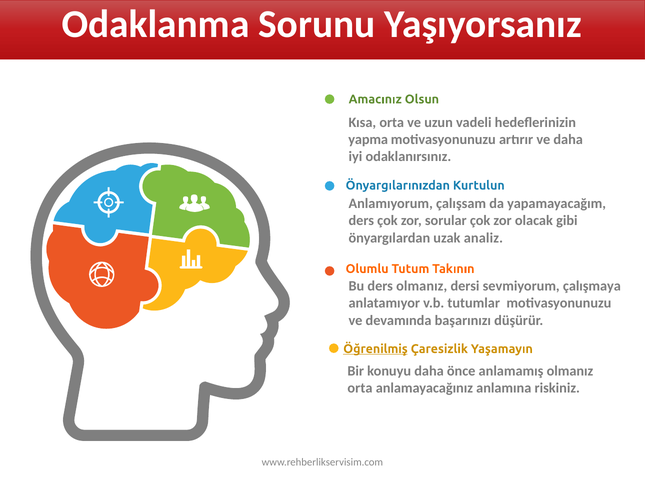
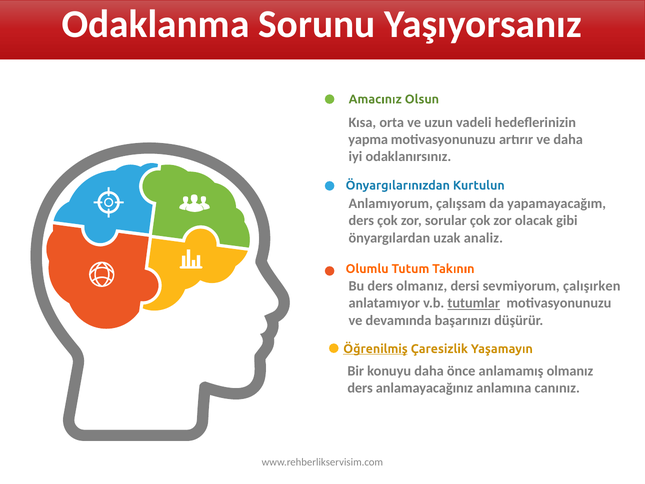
çalışmaya: çalışmaya -> çalışırken
tutumlar underline: none -> present
orta at (360, 388): orta -> ders
riskiniz: riskiniz -> canınız
